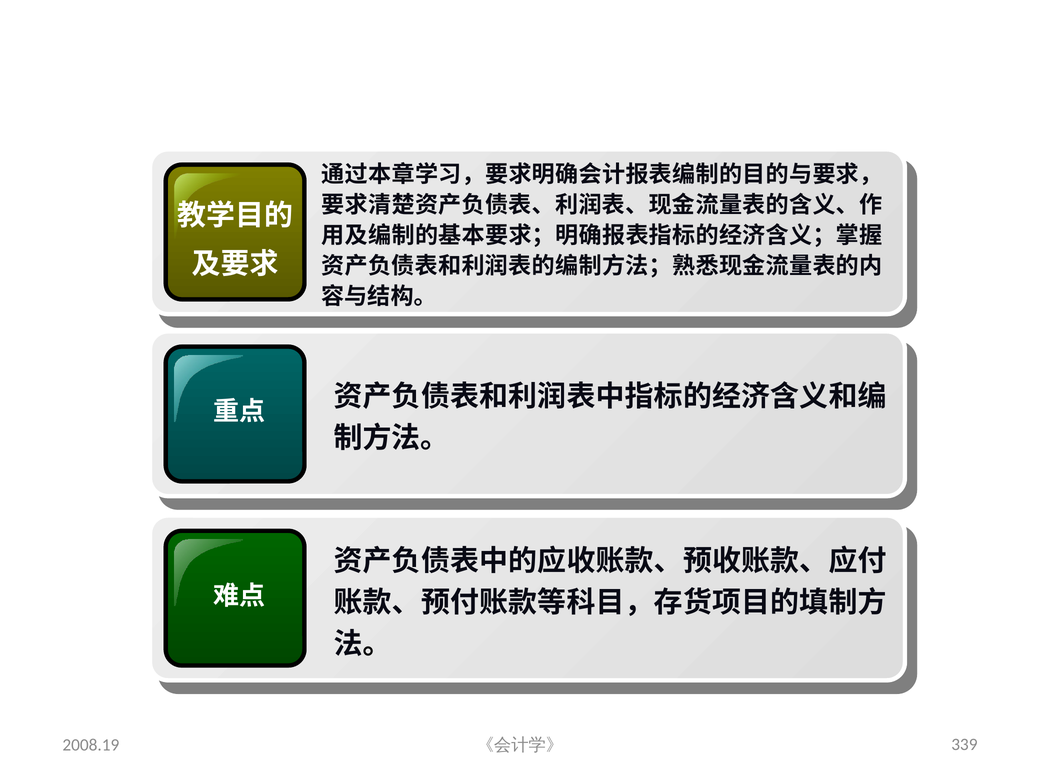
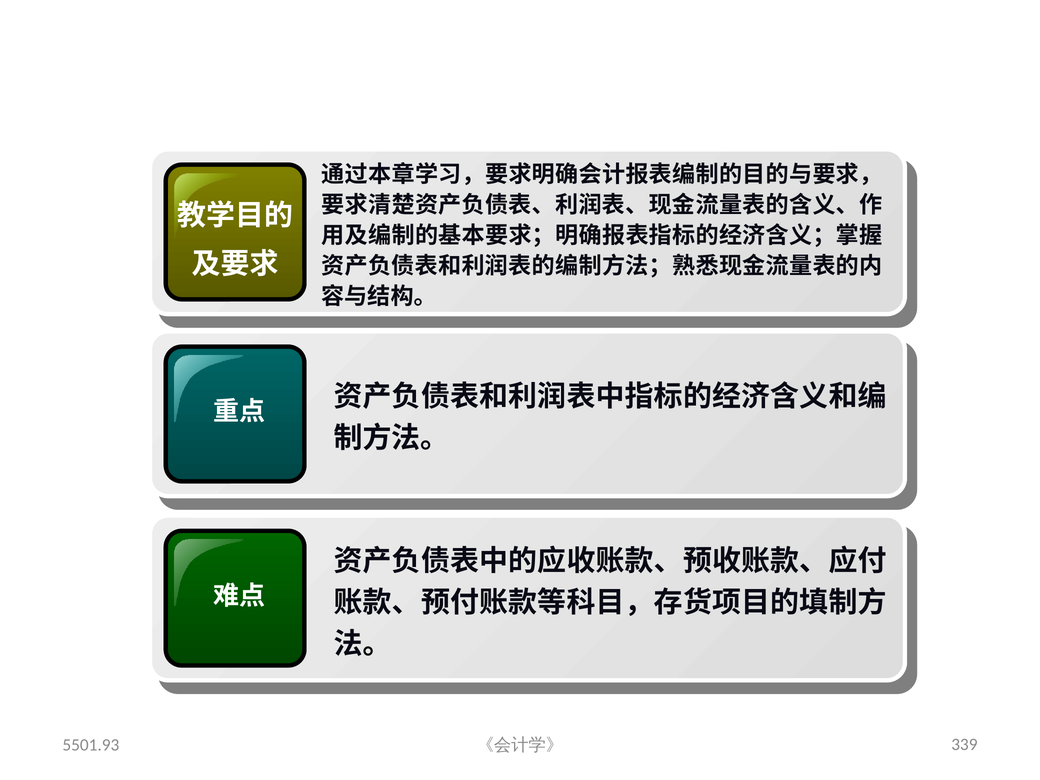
2008.19: 2008.19 -> 5501.93
